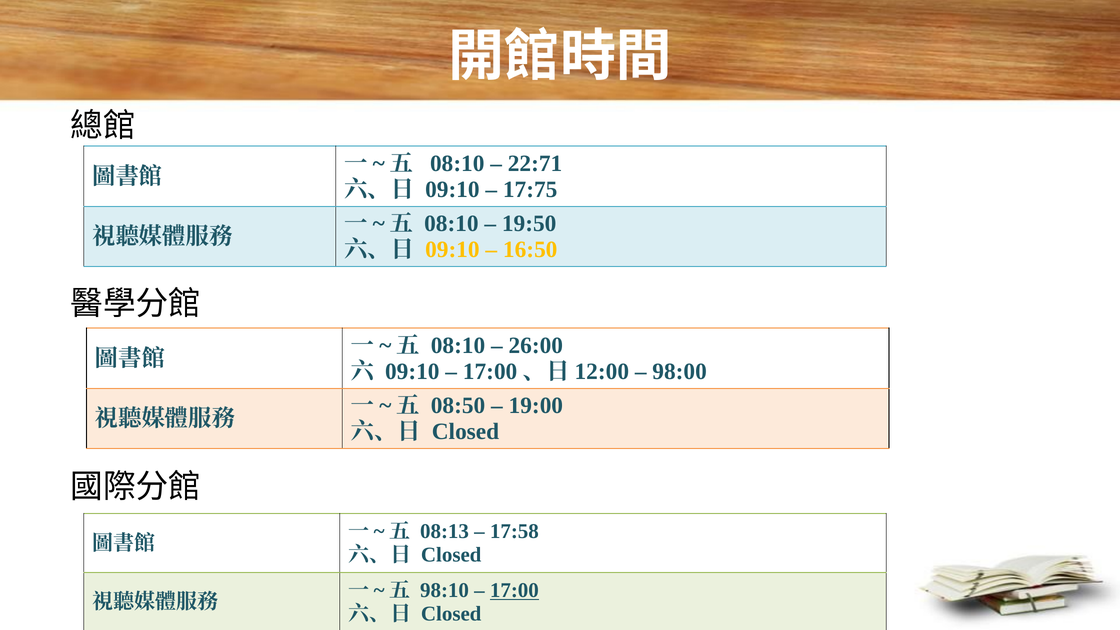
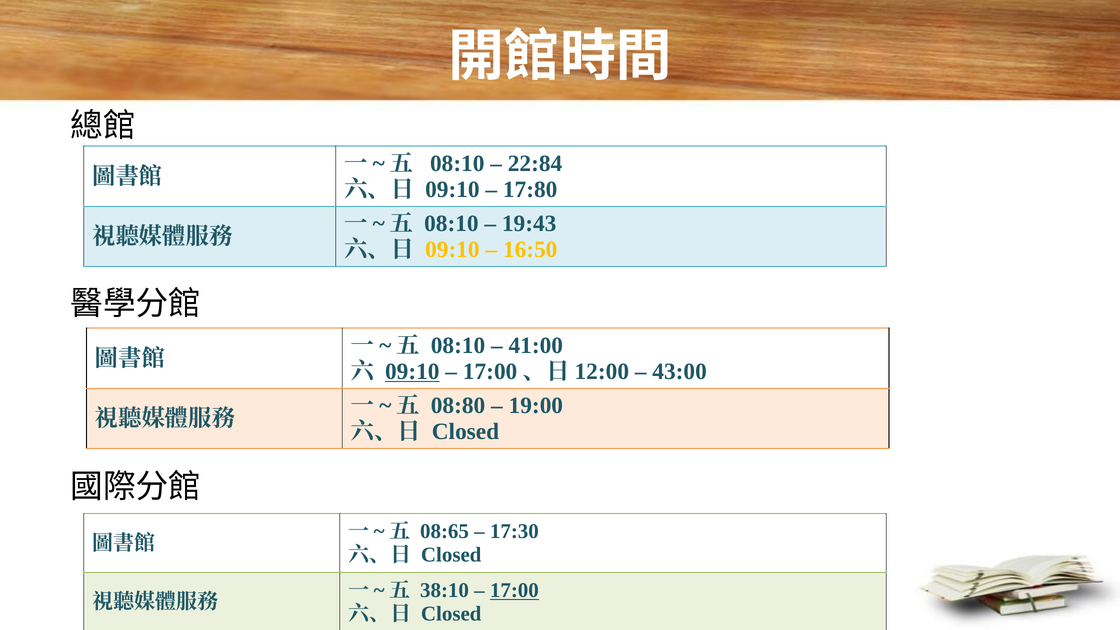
22:71: 22:71 -> 22:84
17:75: 17:75 -> 17:80
19:50: 19:50 -> 19:43
26:00: 26:00 -> 41:00
09:10 at (412, 372) underline: none -> present
98:00: 98:00 -> 43:00
08:50: 08:50 -> 08:80
08:13: 08:13 -> 08:65
17:58: 17:58 -> 17:30
98:10: 98:10 -> 38:10
